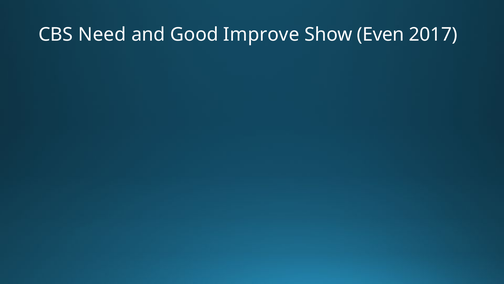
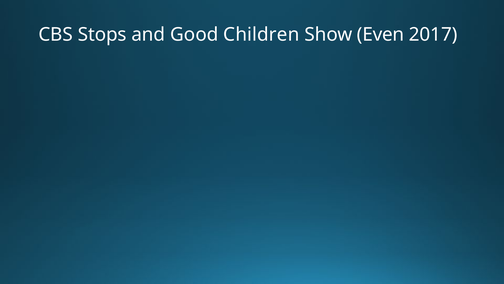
Need: Need -> Stops
Improve: Improve -> Children
